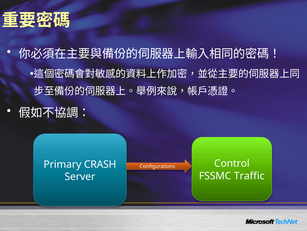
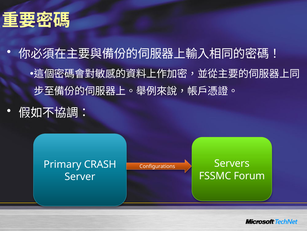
Control: Control -> Servers
Traffic: Traffic -> Forum
